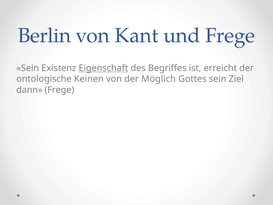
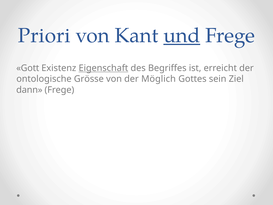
Berlin: Berlin -> Priori
und underline: none -> present
Sein at (28, 68): Sein -> Gott
Keinen: Keinen -> Grösse
